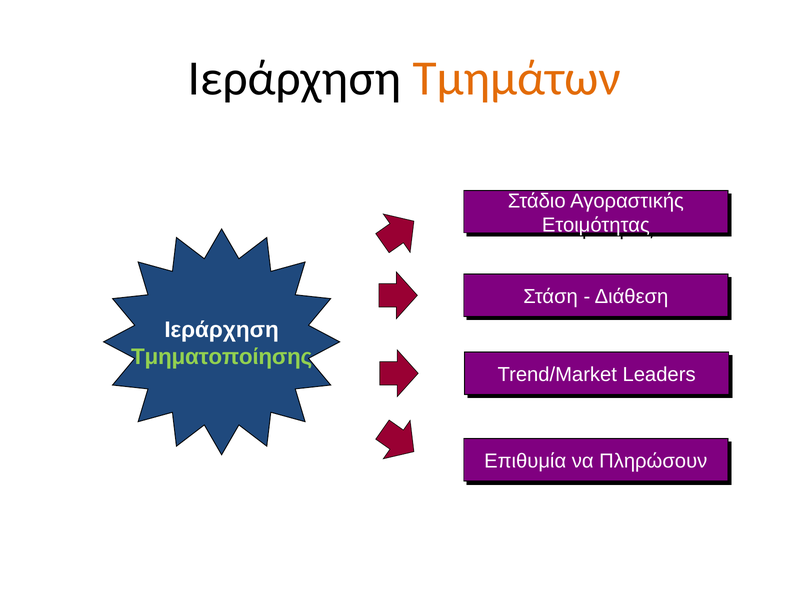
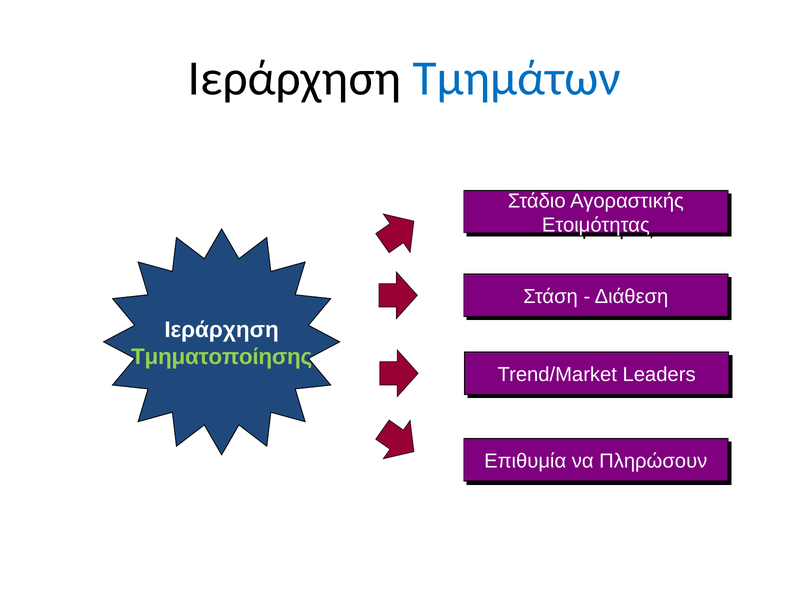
Τμημάτων colour: orange -> blue
